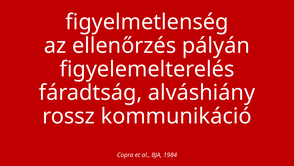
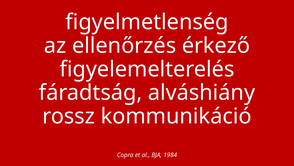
pályán: pályán -> érkező
